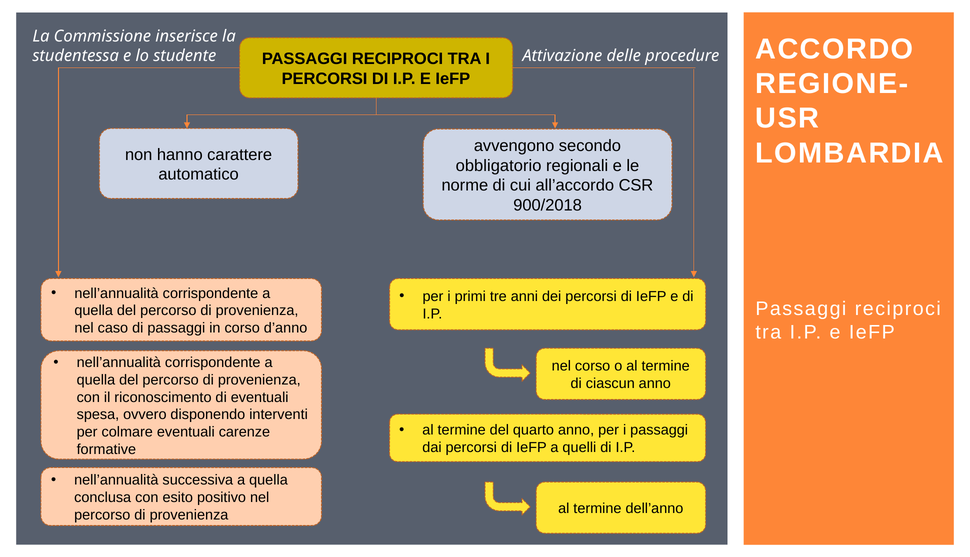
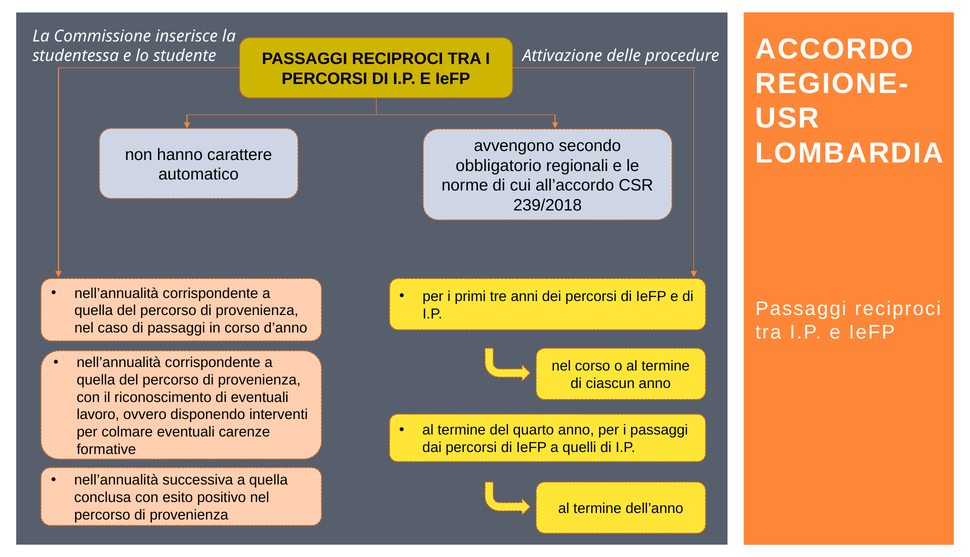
900/2018: 900/2018 -> 239/2018
spesa: spesa -> lavoro
